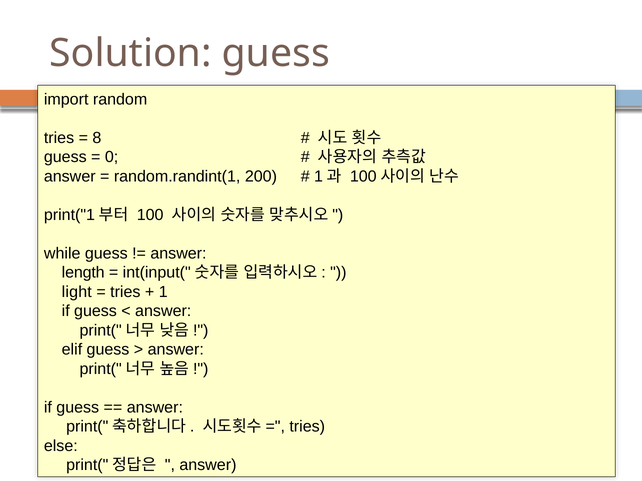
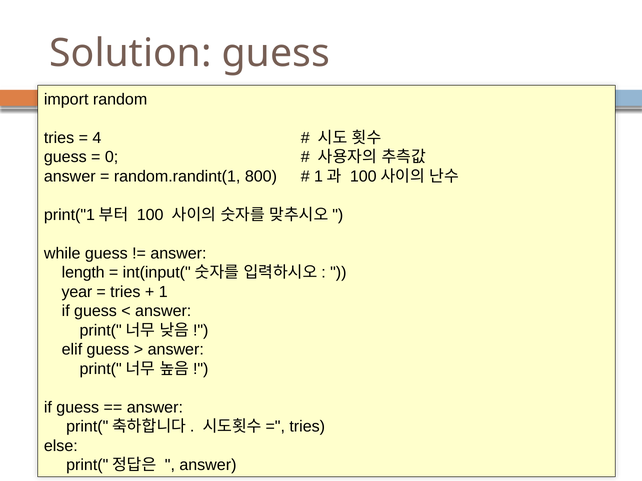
8: 8 -> 4
200: 200 -> 800
light: light -> year
